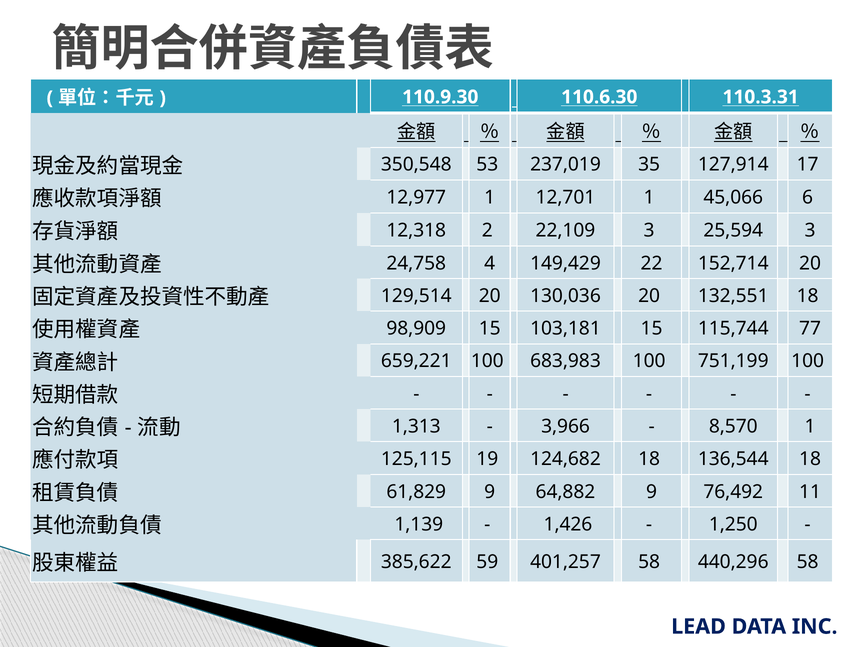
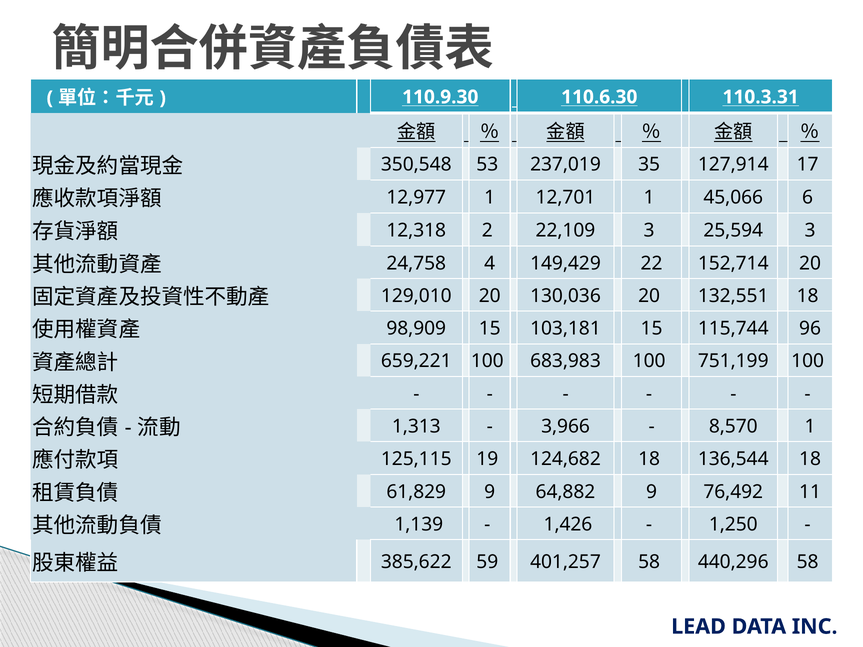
129,514: 129,514 -> 129,010
77: 77 -> 96
